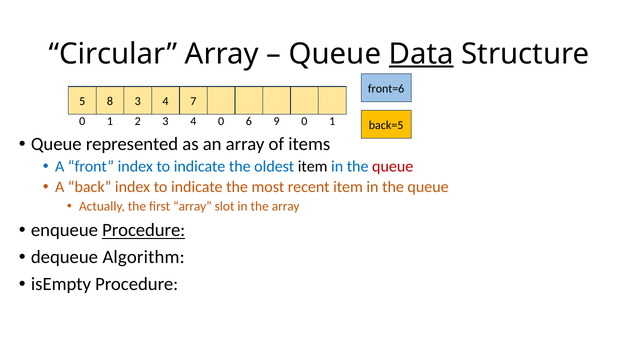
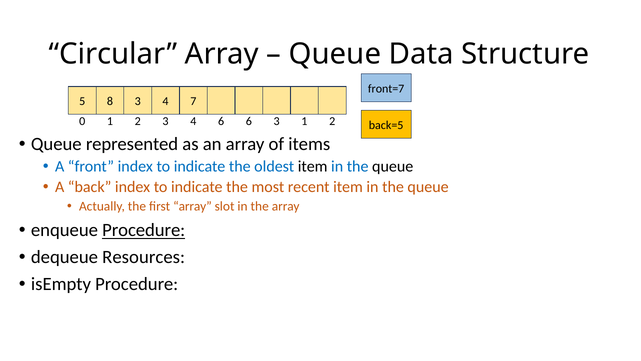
Data underline: present -> none
front=6: front=6 -> front=7
4 0: 0 -> 6
6 9: 9 -> 3
1 0: 0 -> 1
0 1: 1 -> 2
queue at (393, 166) colour: red -> black
Algorithm: Algorithm -> Resources
